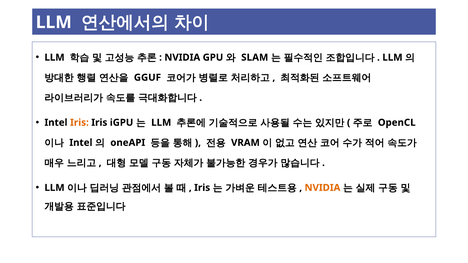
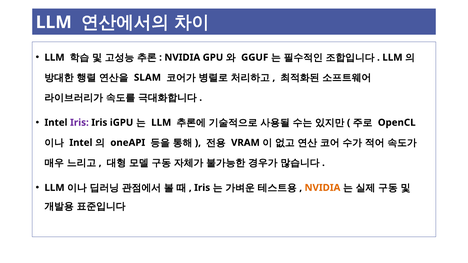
SLAM: SLAM -> GGUF
GGUF: GGUF -> SLAM
Iris at (79, 123) colour: orange -> purple
